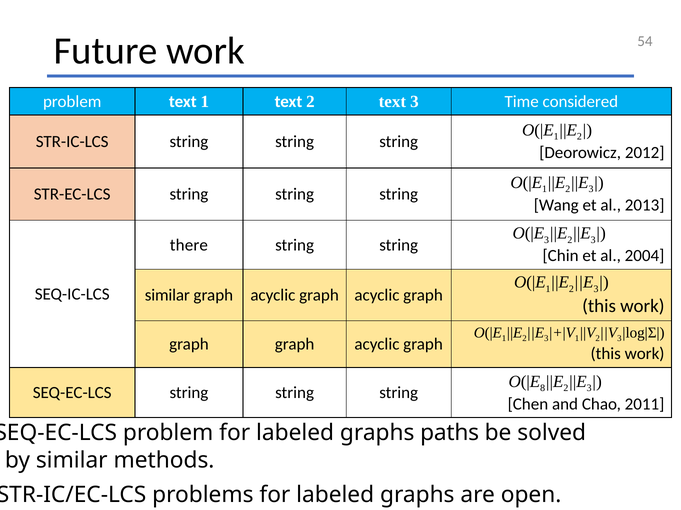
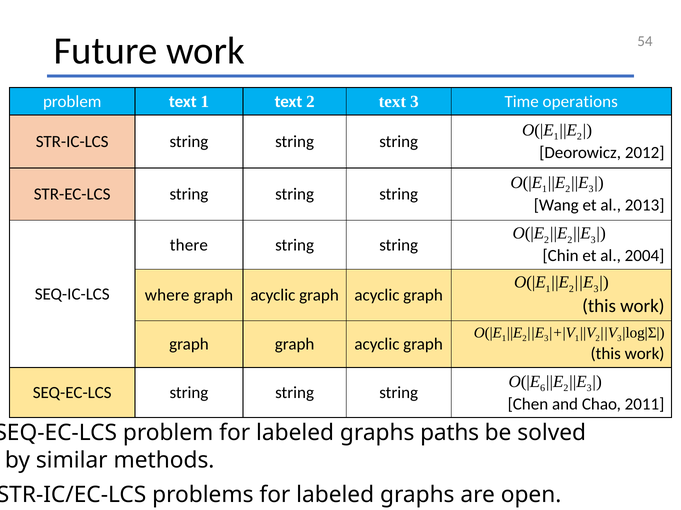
considered: considered -> operations
3 at (547, 240): 3 -> 2
similar at (167, 296): similar -> where
8: 8 -> 6
